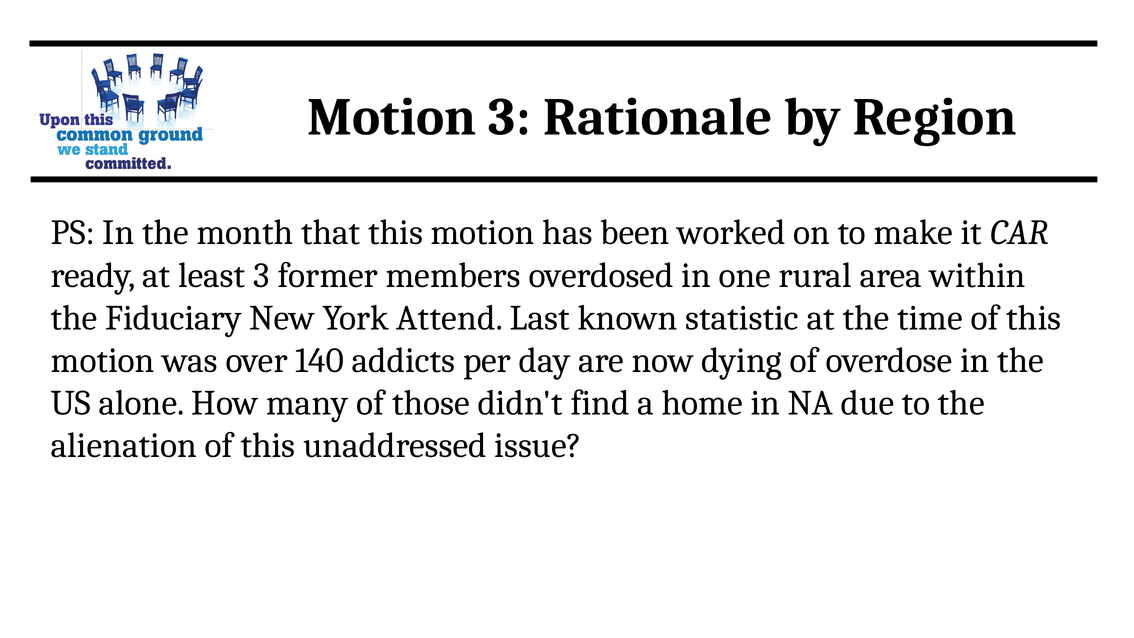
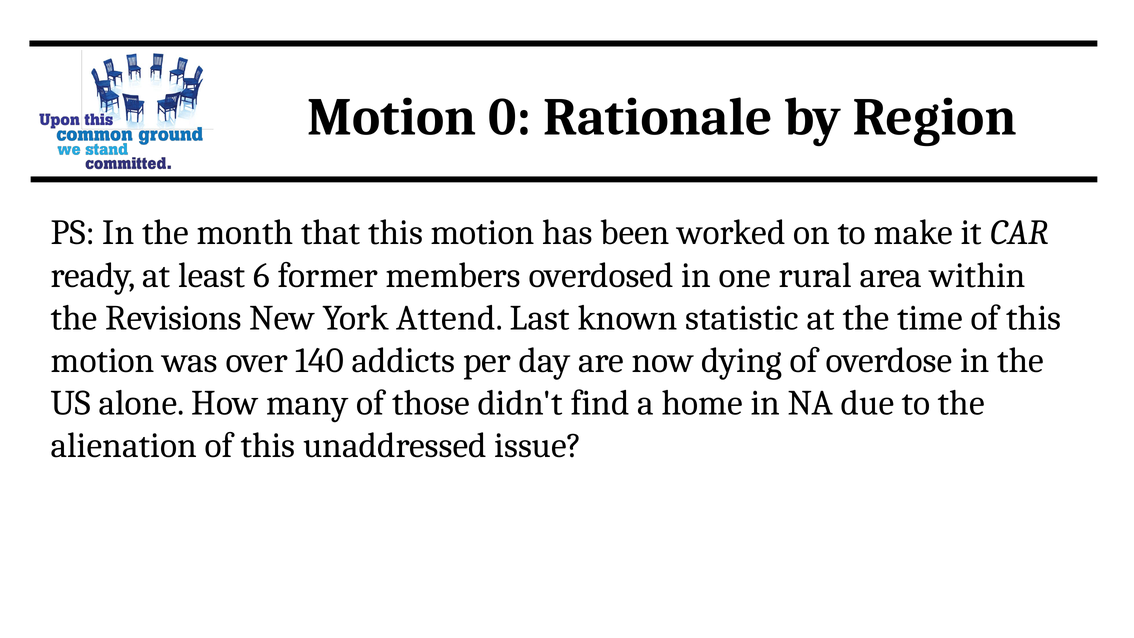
Motion 3: 3 -> 0
least 3: 3 -> 6
Fiduciary: Fiduciary -> Revisions
